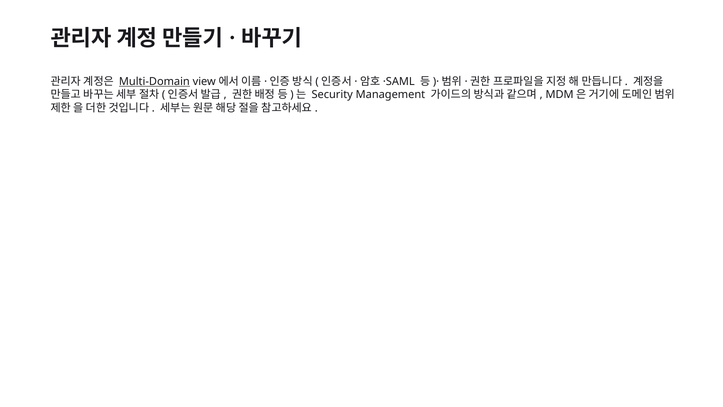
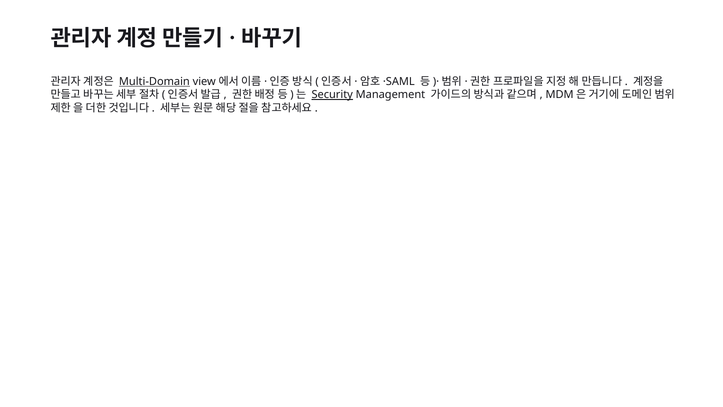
Security underline: none -> present
